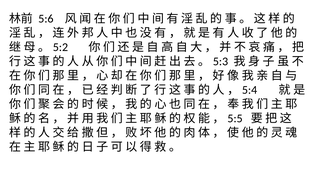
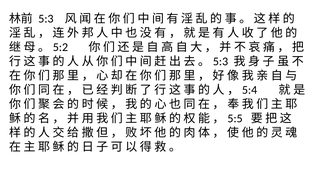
5:6: 5:6 -> 5:3
